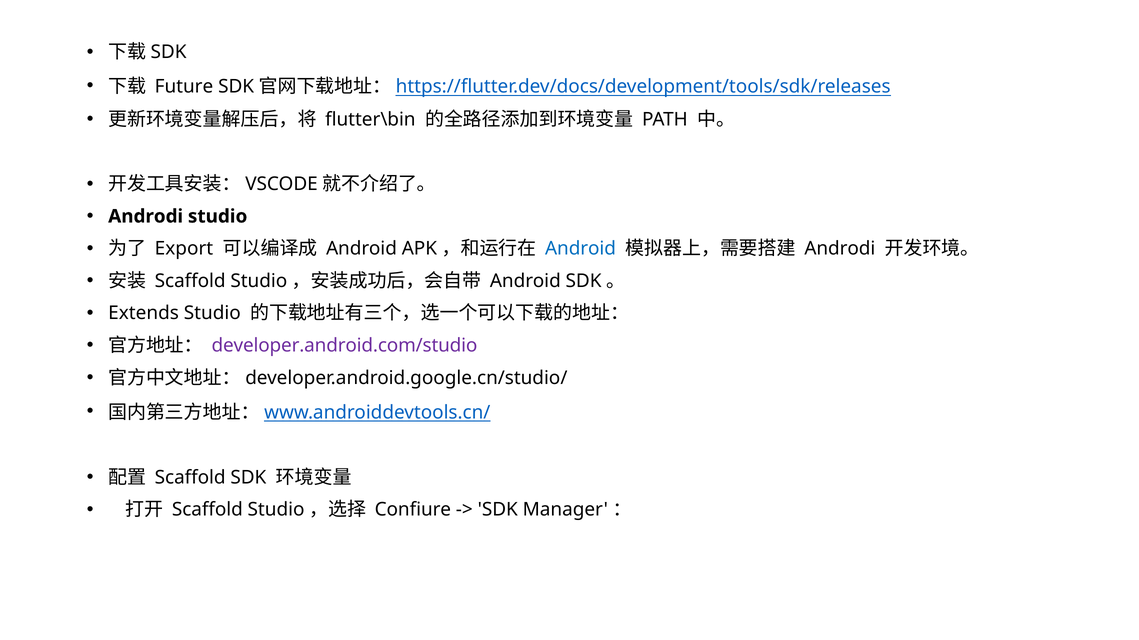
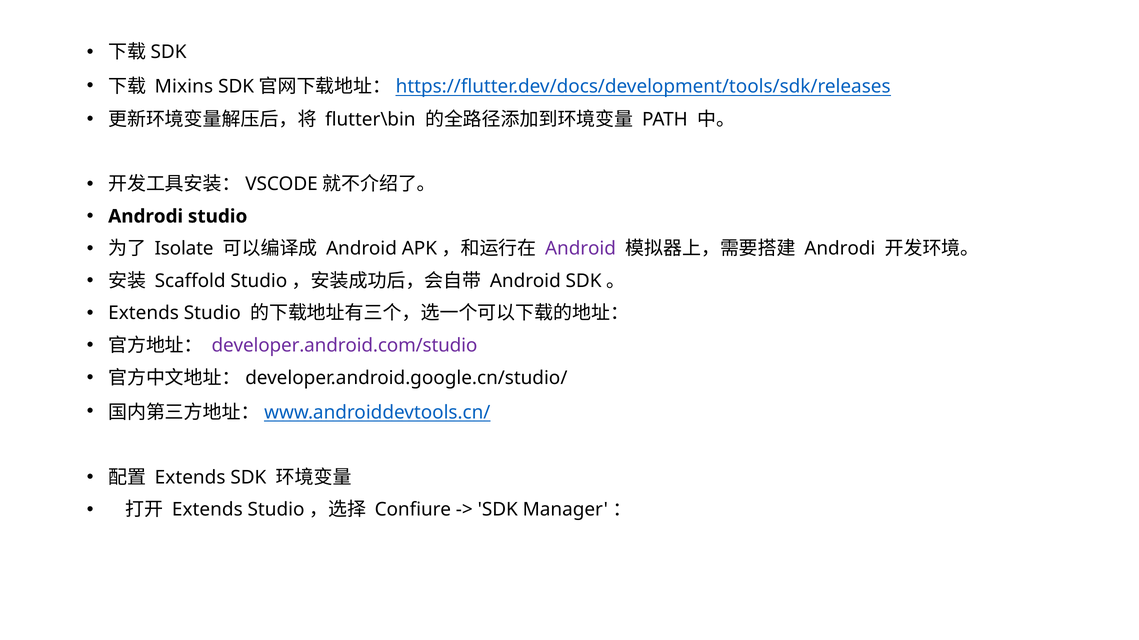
Future: Future -> Mixins
Export: Export -> Isolate
Android at (581, 249) colour: blue -> purple
Scaffold at (190, 478): Scaffold -> Extends
Scaffold at (207, 510): Scaffold -> Extends
